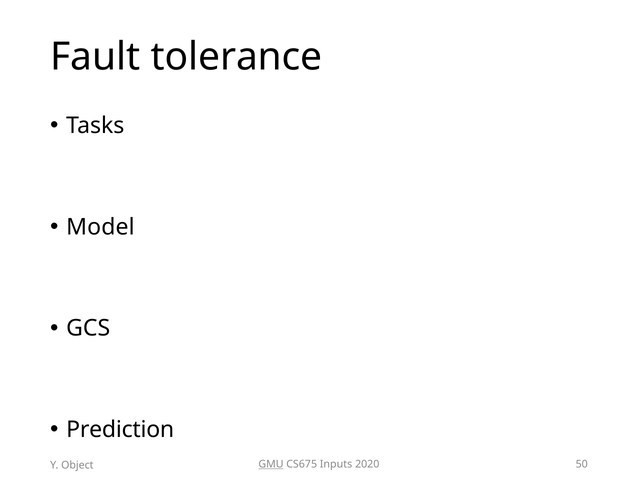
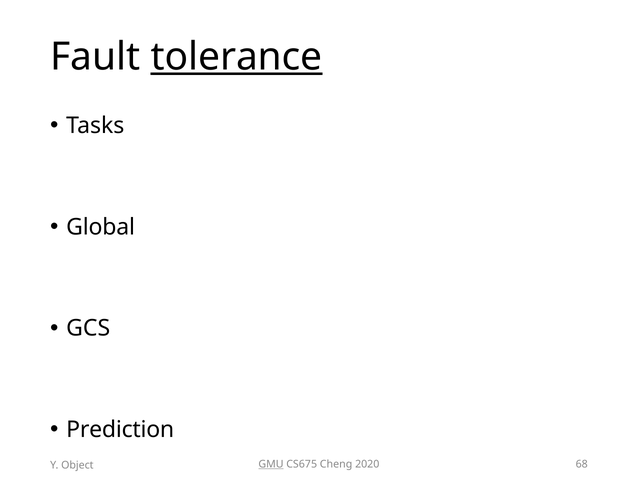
tolerance underline: none -> present
Model: Model -> Global
Inputs: Inputs -> Cheng
50: 50 -> 68
